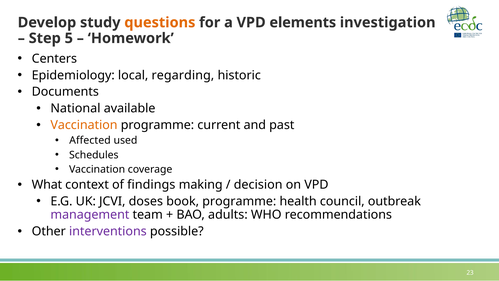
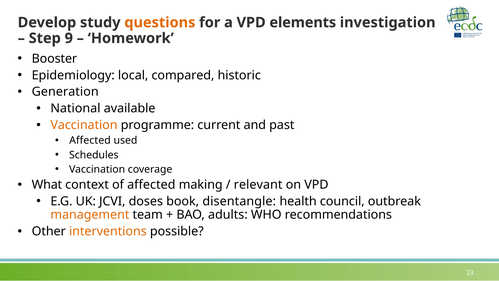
5: 5 -> 9
Centers: Centers -> Booster
regarding: regarding -> compared
Documents: Documents -> Generation
of findings: findings -> affected
decision: decision -> relevant
book programme: programme -> disentangle
management colour: purple -> orange
interventions colour: purple -> orange
